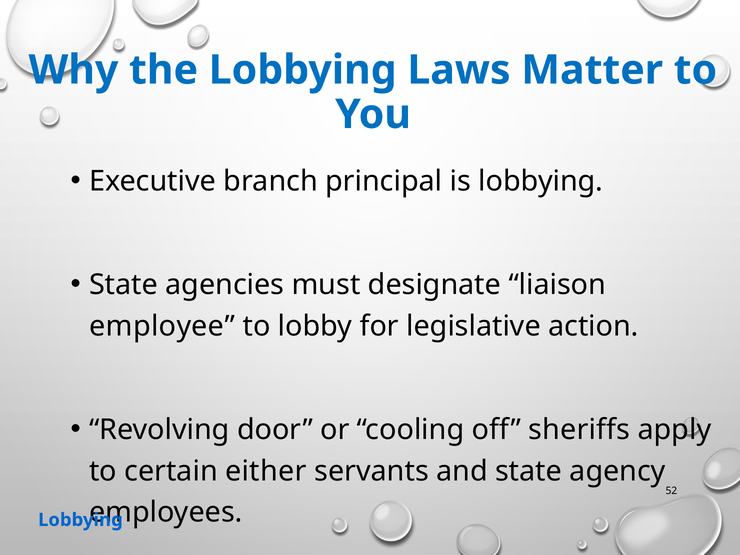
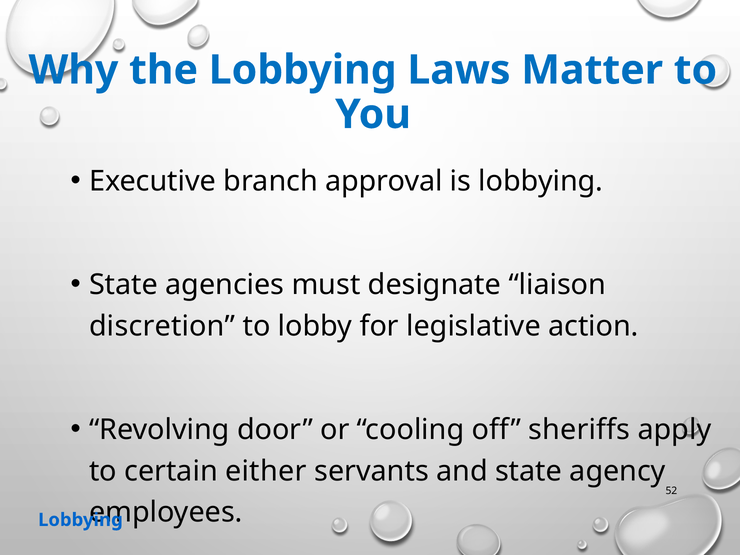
principal: principal -> approval
employee: employee -> discretion
